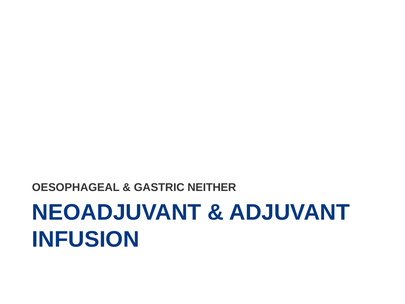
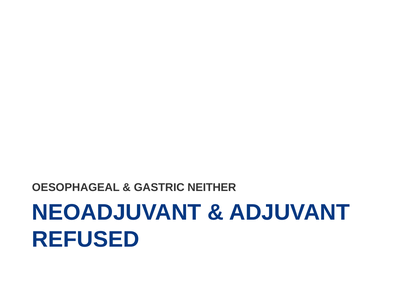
INFUSION: INFUSION -> REFUSED
